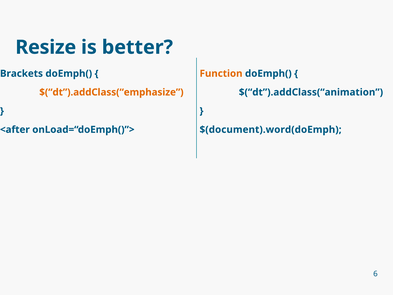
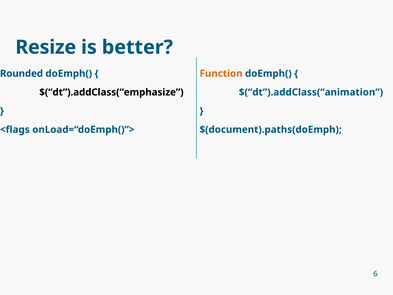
Brackets: Brackets -> Rounded
$(“dt”).addClass(“emphasize colour: orange -> black
$(document).word(doEmph: $(document).word(doEmph -> $(document).paths(doEmph
<after: <after -> <flags
